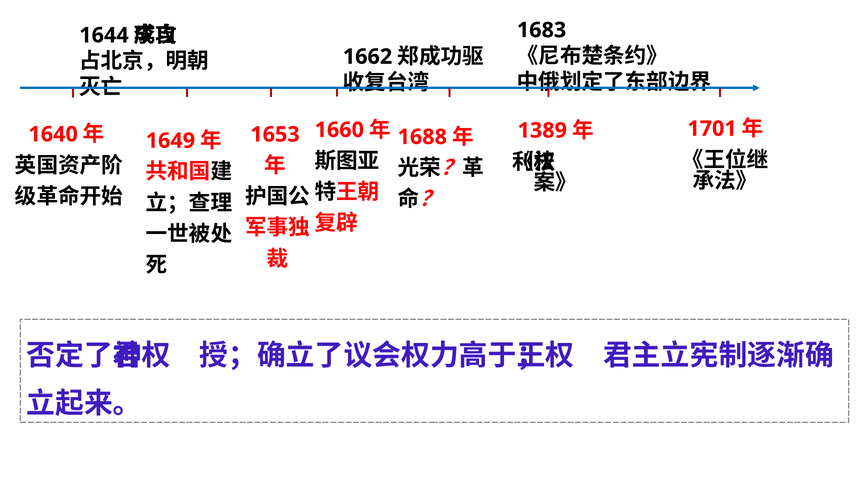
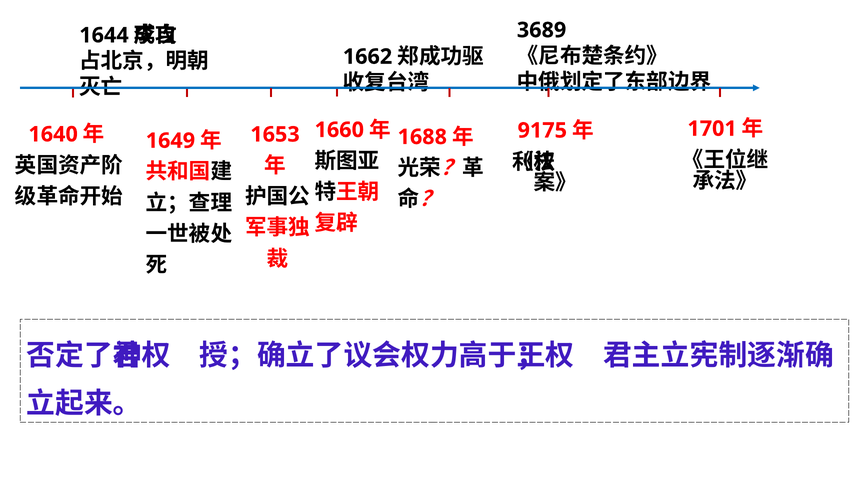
1683: 1683 -> 3689
1389: 1389 -> 9175
